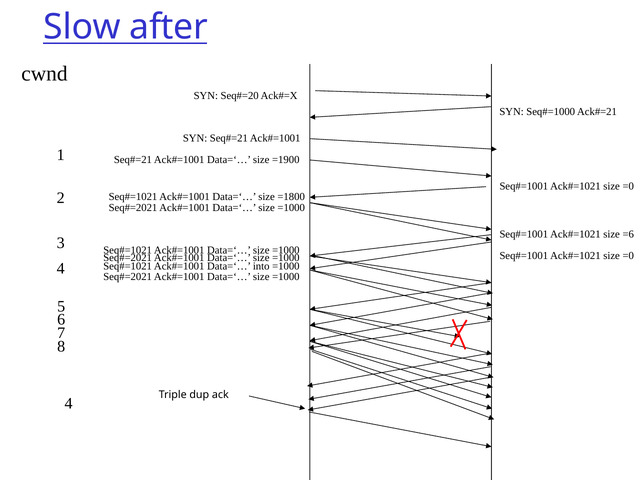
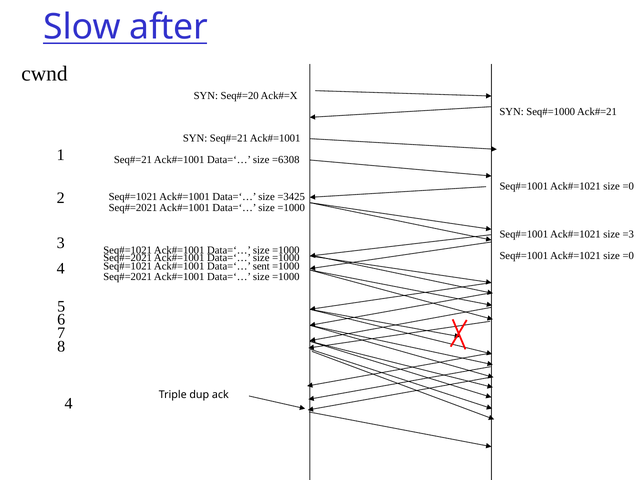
=1900: =1900 -> =6308
=1800: =1800 -> =3425
=6: =6 -> =3
into: into -> sent
